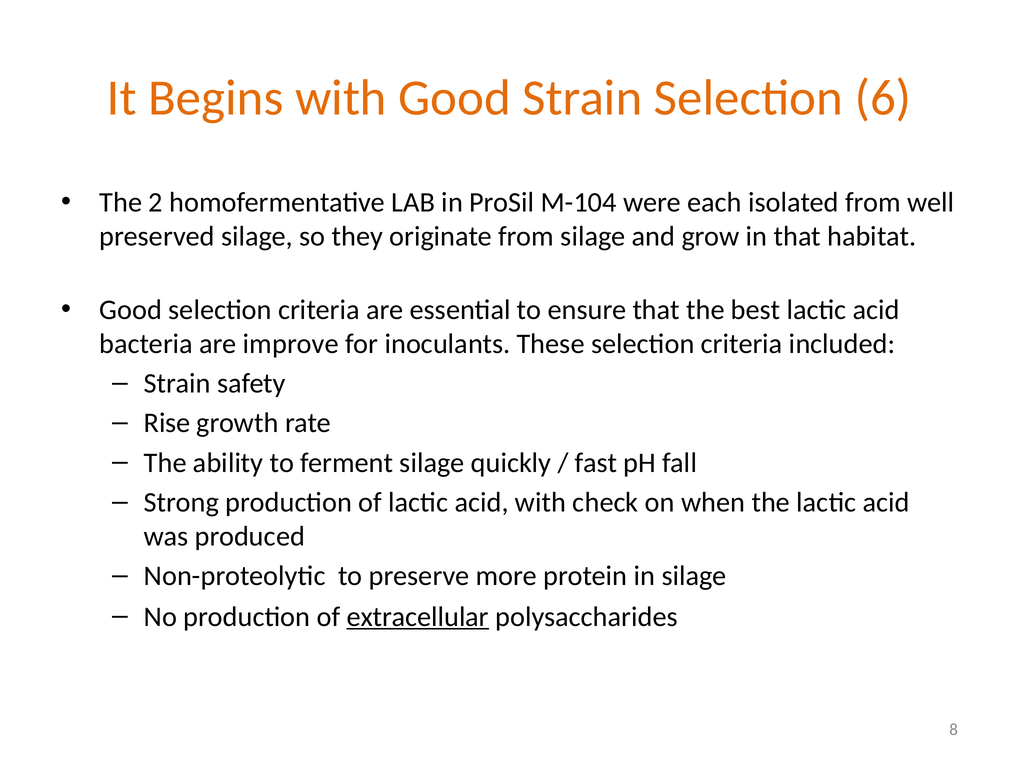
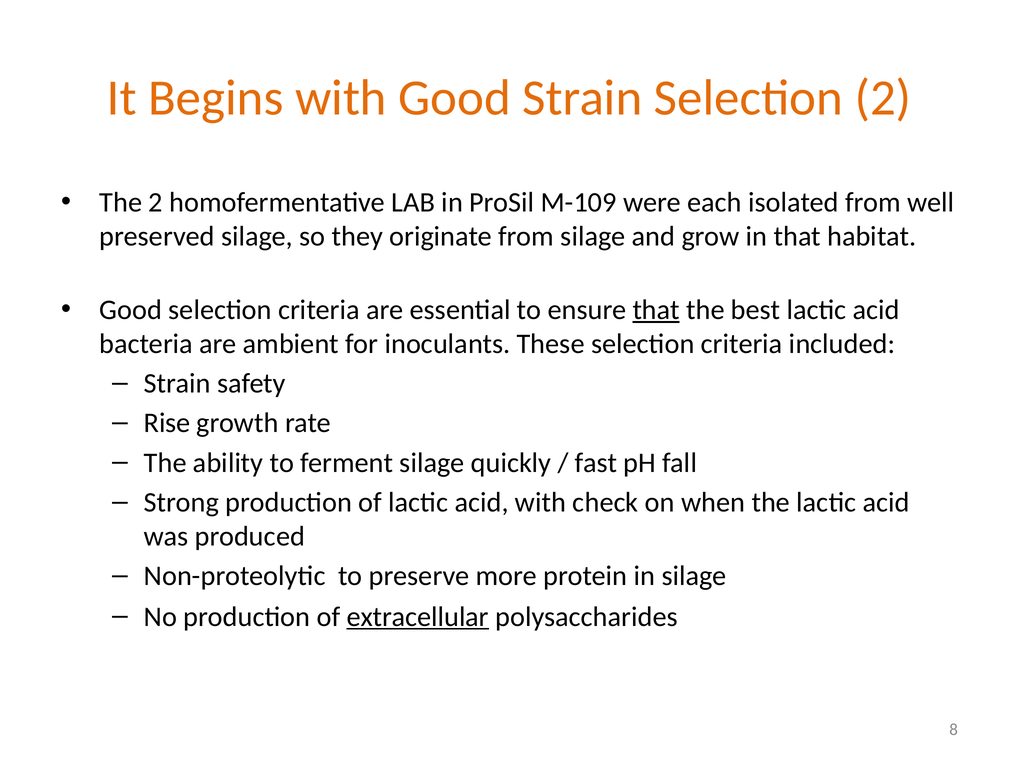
Selection 6: 6 -> 2
M-104: M-104 -> M-109
that at (656, 310) underline: none -> present
improve: improve -> ambient
